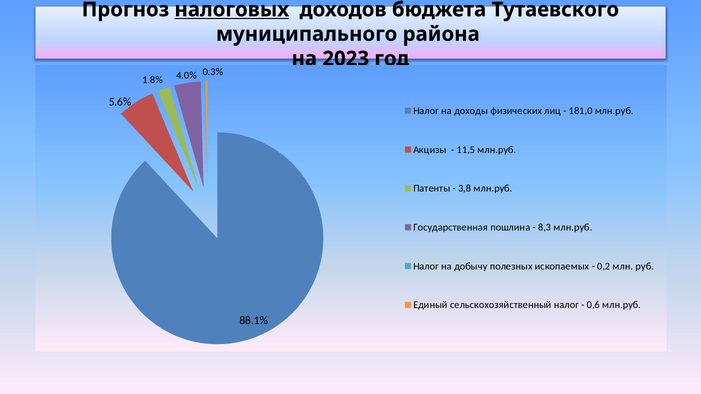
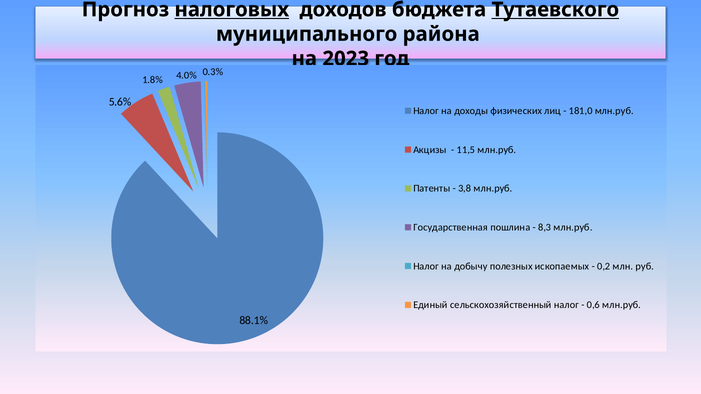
Тутаевского underline: none -> present
